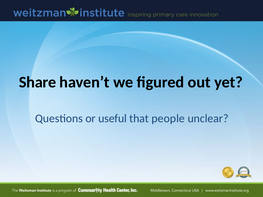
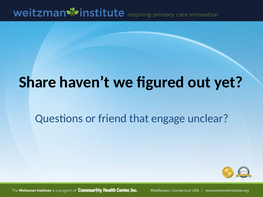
useful: useful -> friend
people: people -> engage
